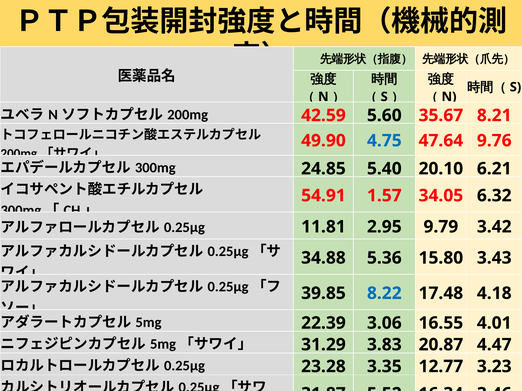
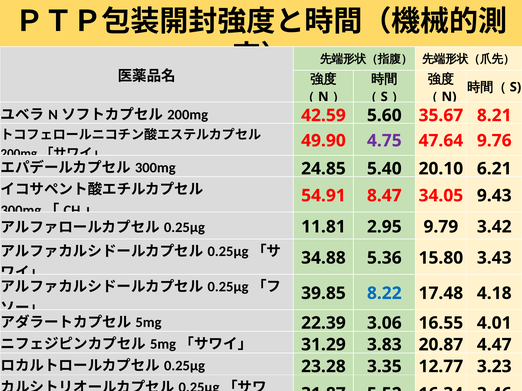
4.75 colour: blue -> purple
1.57: 1.57 -> 8.47
6.32: 6.32 -> 9.43
